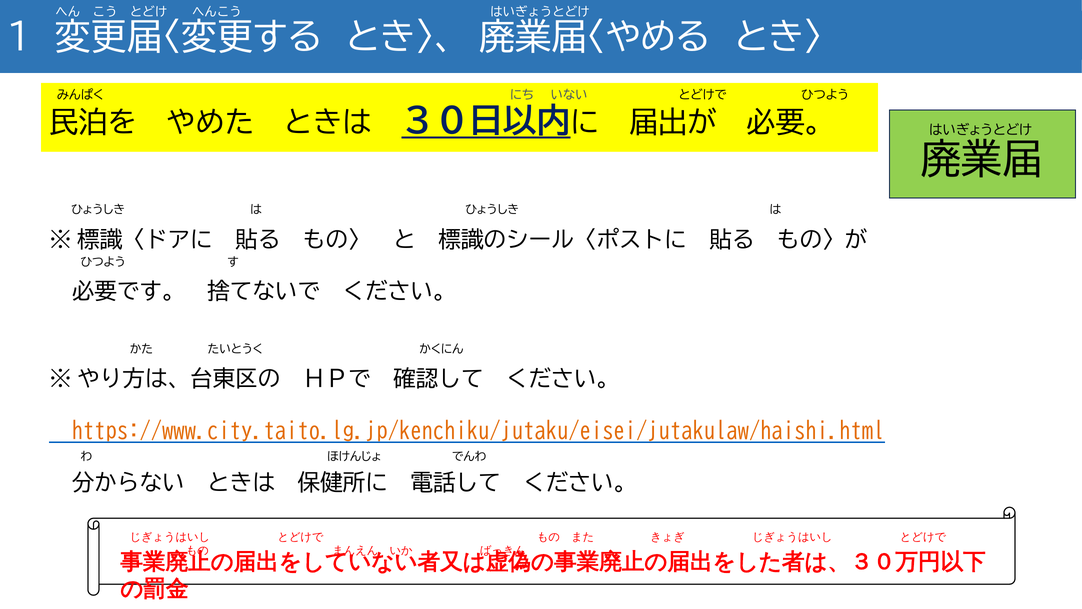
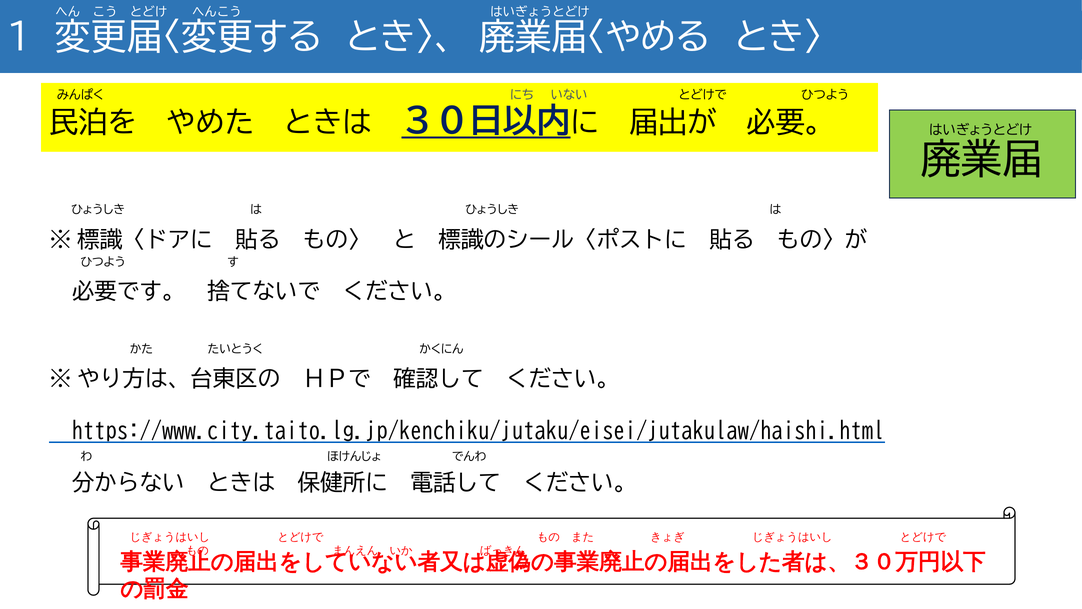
https://www.city.taito.lg.jp/kenchiku/jutaku/eisei/jutakulaw/haishi.html colour: orange -> black
